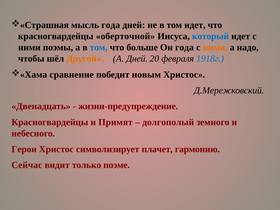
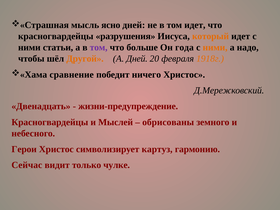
мысль года: года -> ясно
оберточной: оберточной -> разрушения
который colour: blue -> orange
поэмы: поэмы -> статьи
том at (99, 48) colour: blue -> purple
1918г colour: blue -> orange
новым: новым -> ничего
Примят: Примят -> Мыслей
долгополый: долгополый -> обрисованы
плачет: плачет -> картуз
поэме: поэме -> чулке
